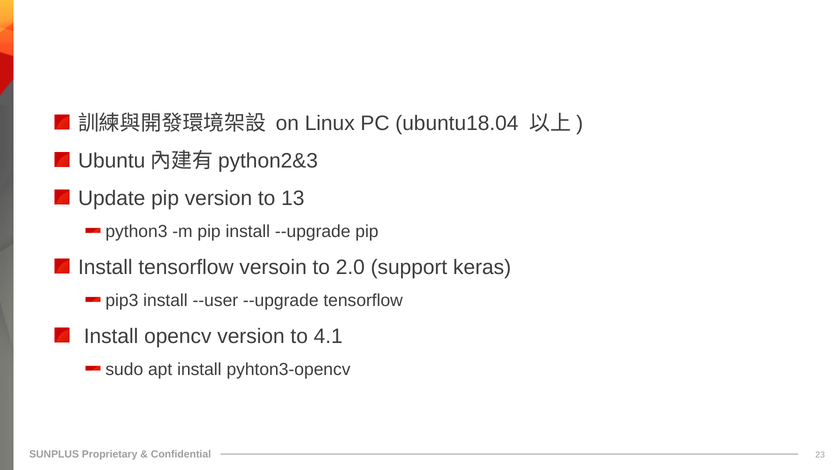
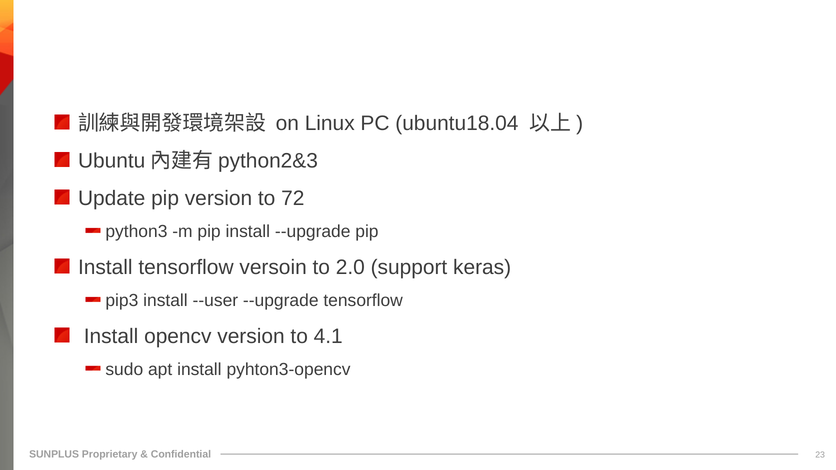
13: 13 -> 72
